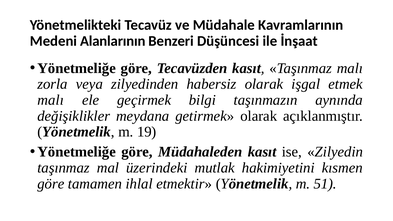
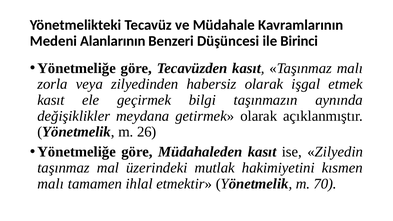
İnşaat: İnşaat -> Birinci
malı at (51, 100): malı -> kasıt
19: 19 -> 26
göre at (51, 184): göre -> malı
51: 51 -> 70
